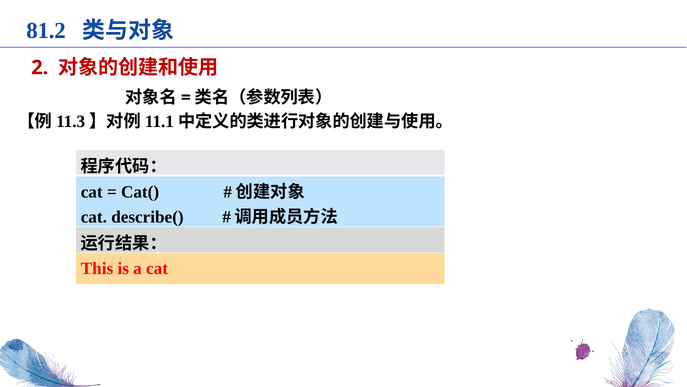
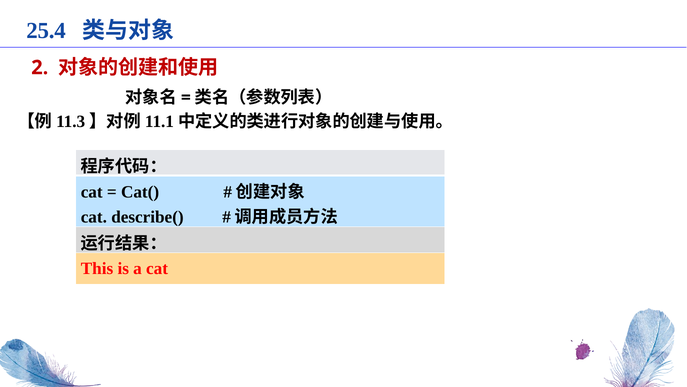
81.2: 81.2 -> 25.4
